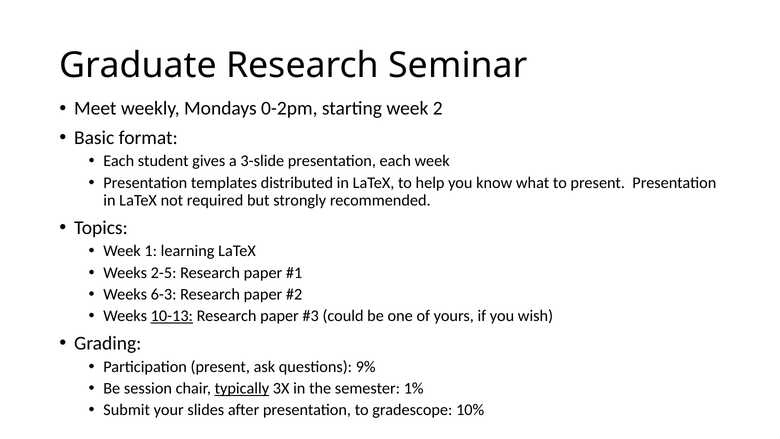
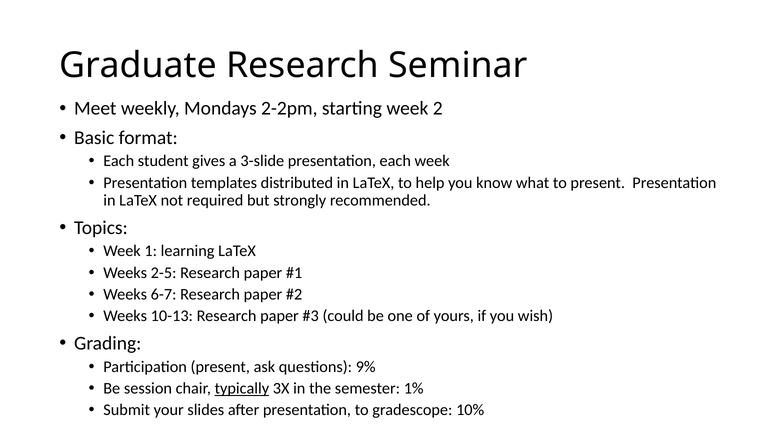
0-2pm: 0-2pm -> 2-2pm
6-3: 6-3 -> 6-7
10-13 underline: present -> none
